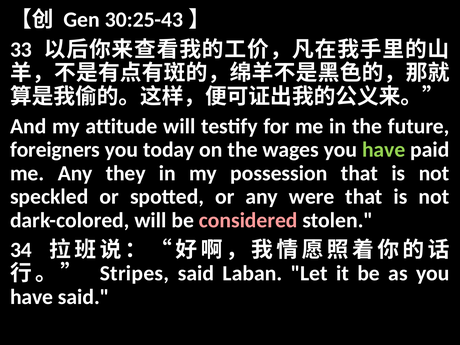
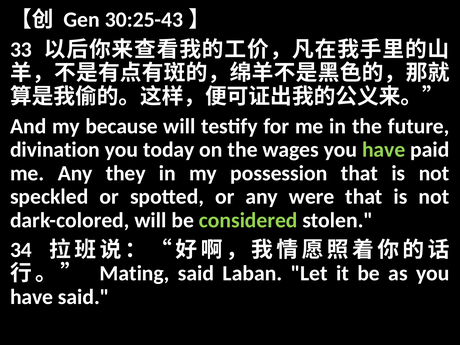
attitude: attitude -> because
foreigners: foreigners -> divination
considered colour: pink -> light green
Stripes: Stripes -> Mating
